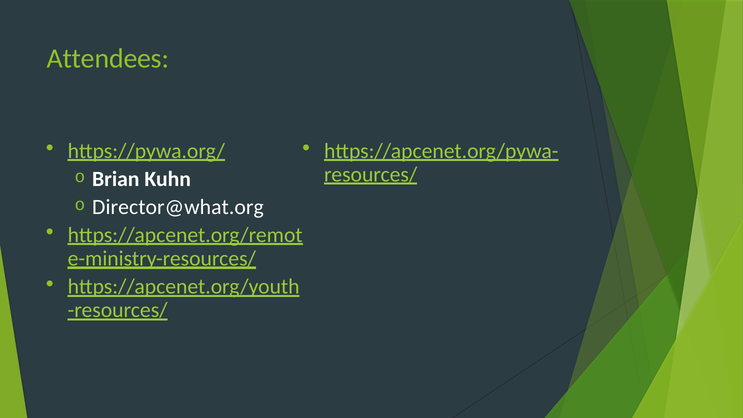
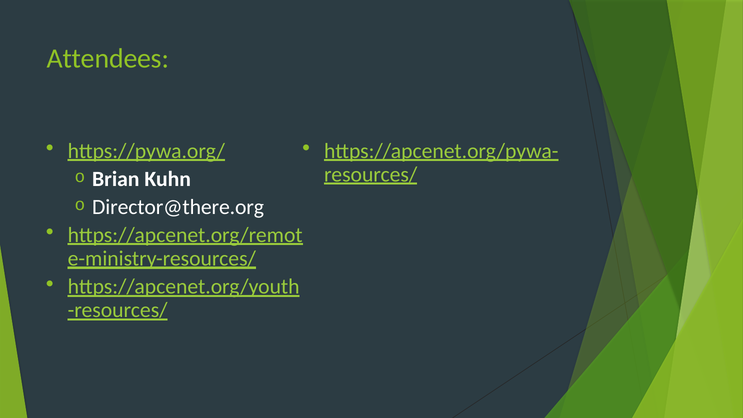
Director@what.org: Director@what.org -> Director@there.org
